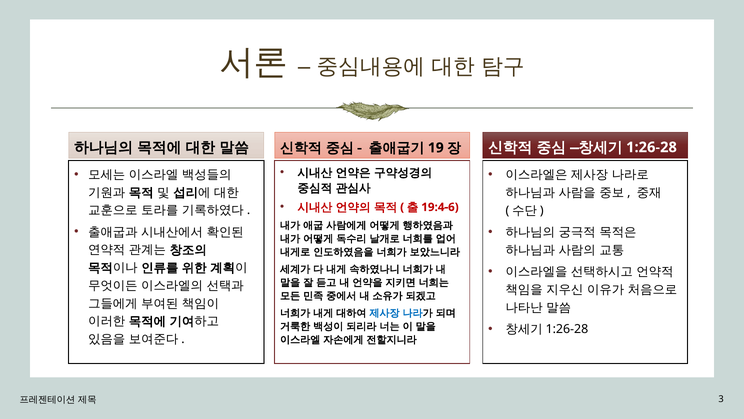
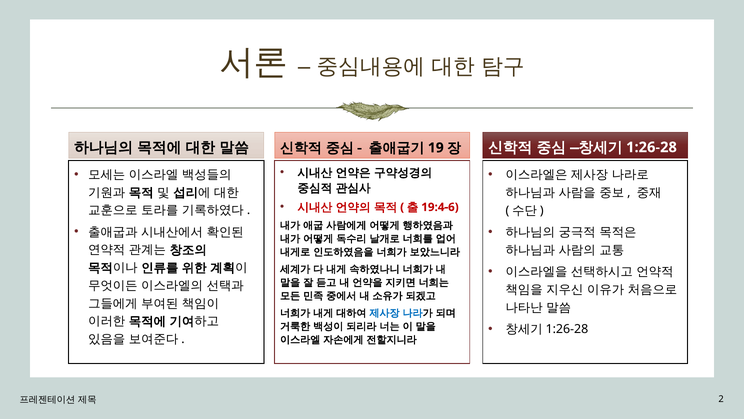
3: 3 -> 2
